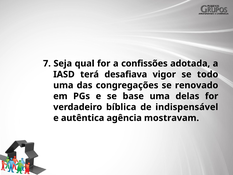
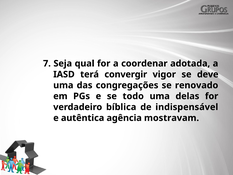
confissões: confissões -> coordenar
desafiava: desafiava -> convergir
todo: todo -> deve
base: base -> todo
